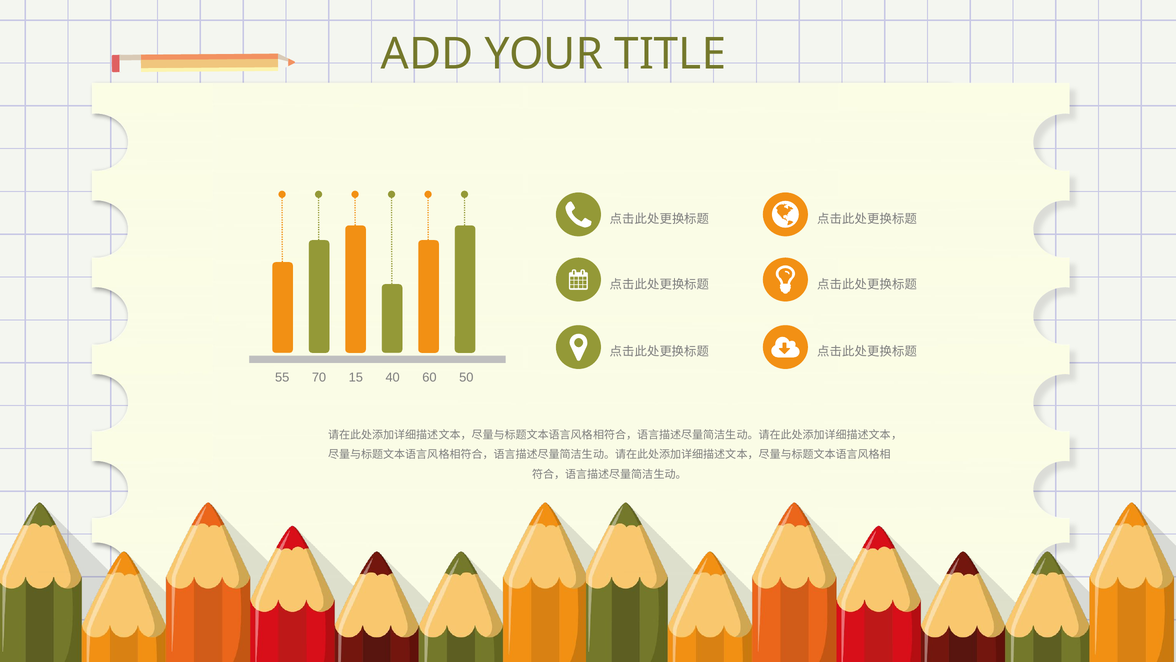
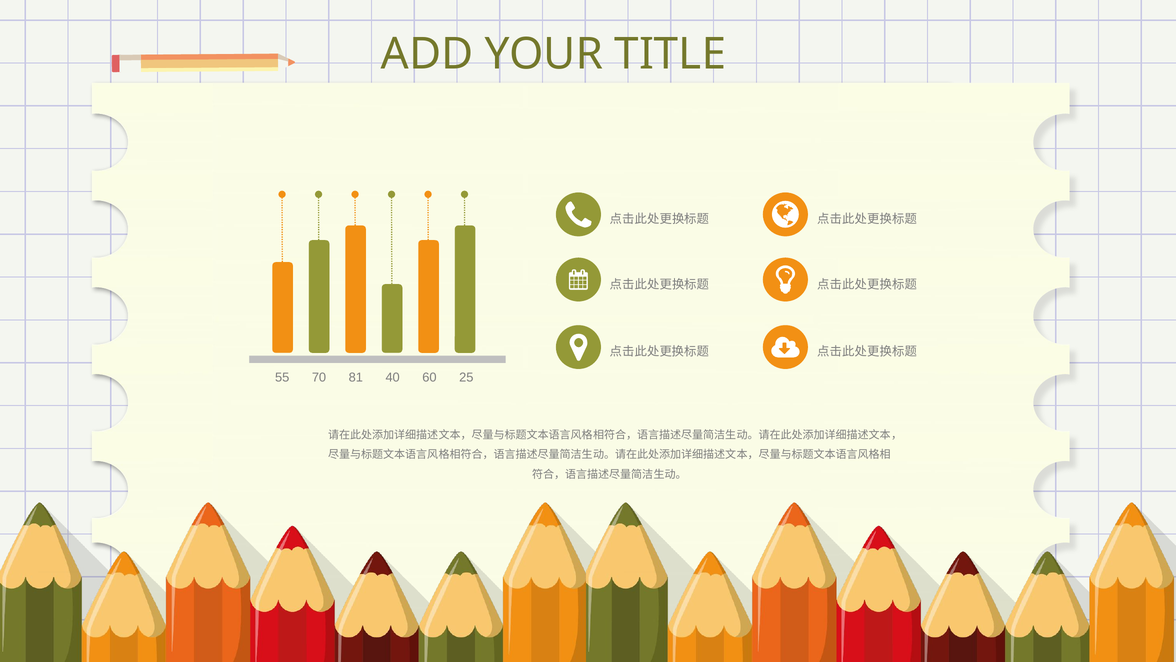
15: 15 -> 81
50: 50 -> 25
